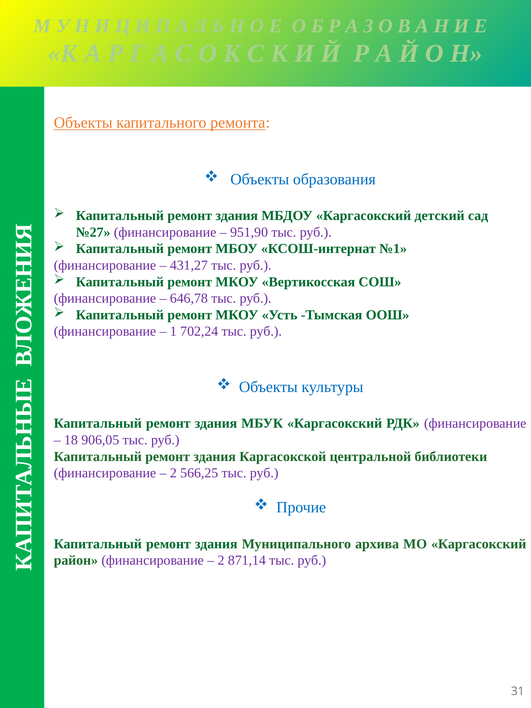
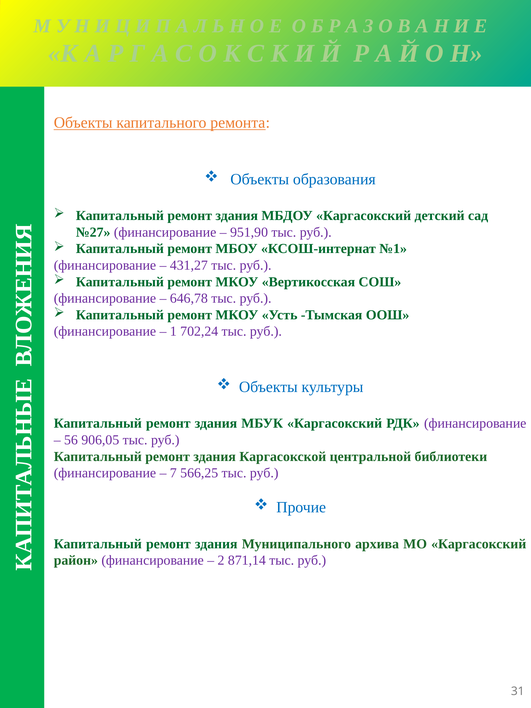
18: 18 -> 56
2 at (173, 473): 2 -> 7
